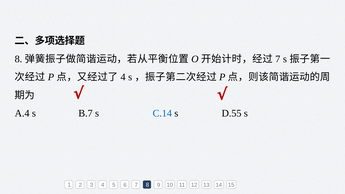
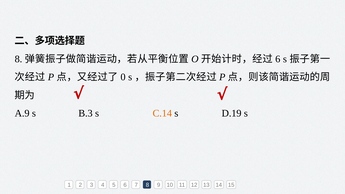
7 at (278, 59): 7 -> 6
4 at (123, 77): 4 -> 0
A.4: A.4 -> A.9
B.7: B.7 -> B.3
C.14 colour: blue -> orange
D.55: D.55 -> D.19
